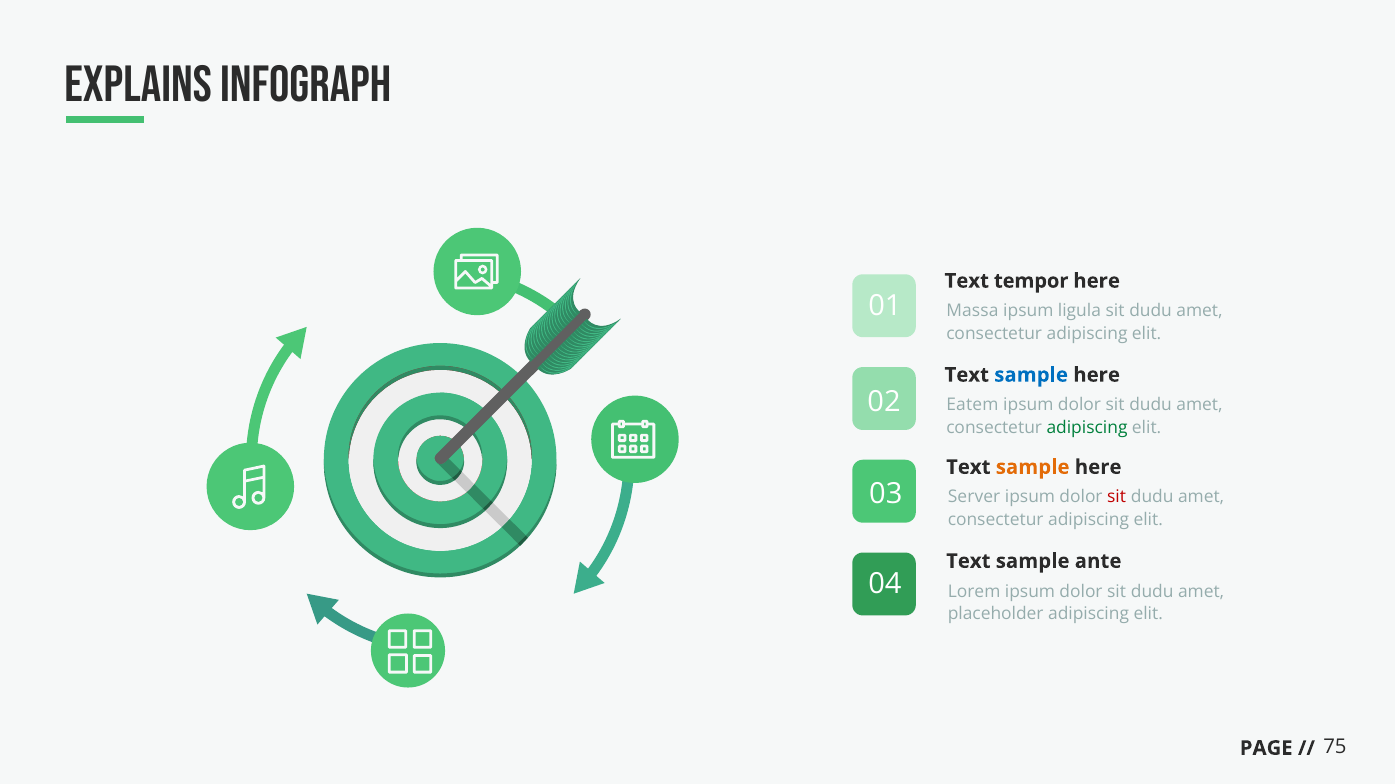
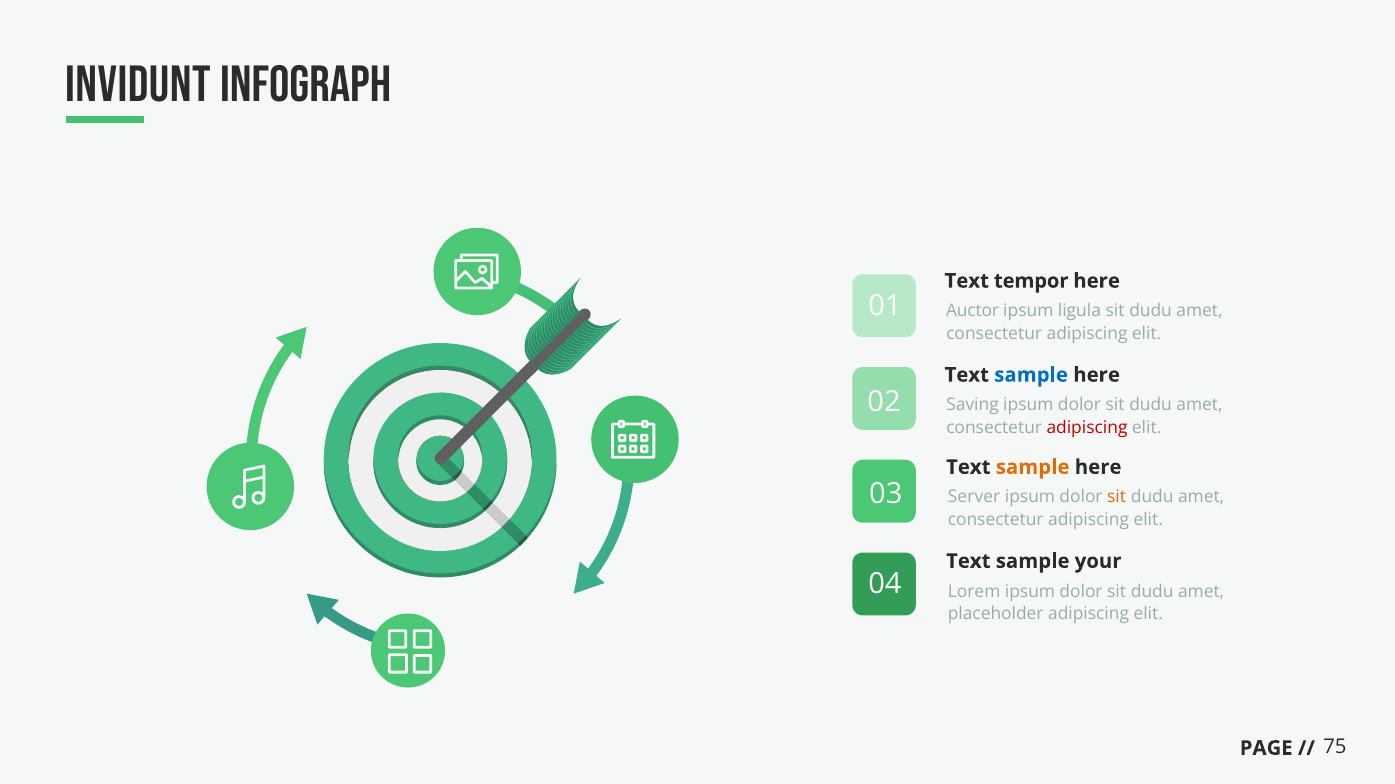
EXPLAINS: EXPLAINS -> INVIDUNT
Massa: Massa -> Auctor
Eatem: Eatem -> Saving
adipiscing at (1087, 428) colour: green -> red
sit at (1117, 498) colour: red -> orange
ante: ante -> your
